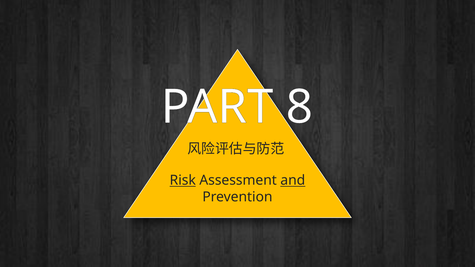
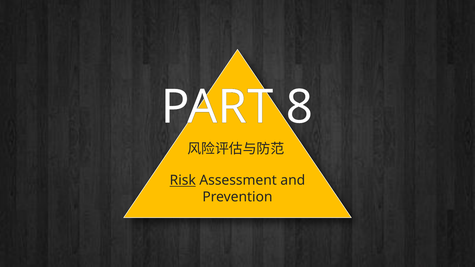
and underline: present -> none
